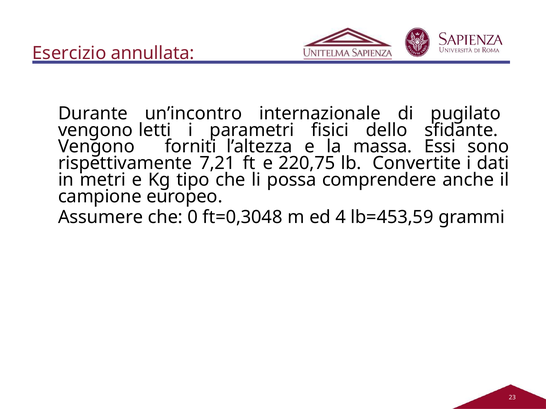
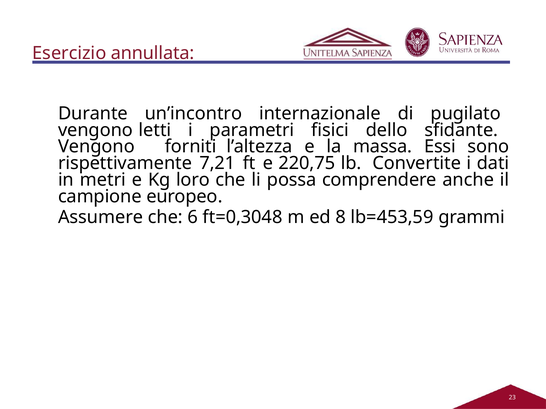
tipo: tipo -> loro
0: 0 -> 6
4: 4 -> 8
